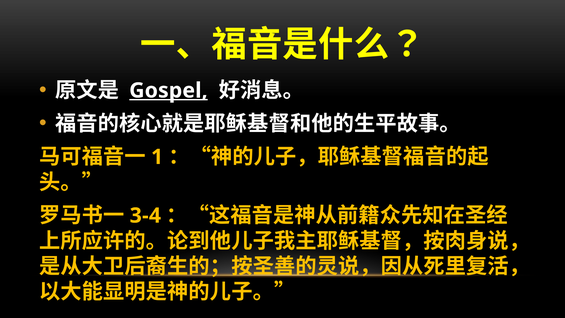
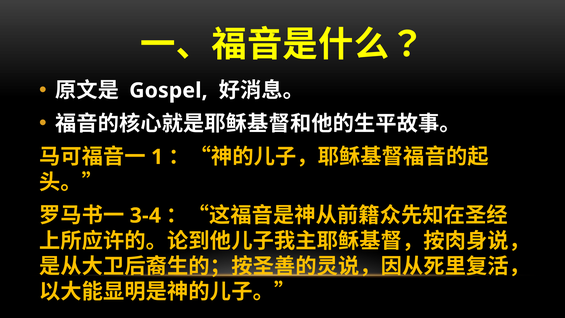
Gospel underline: present -> none
